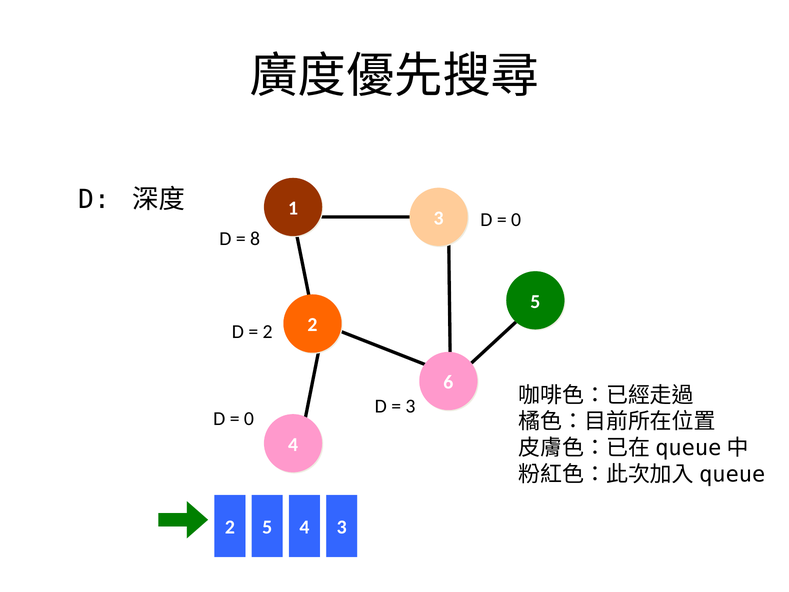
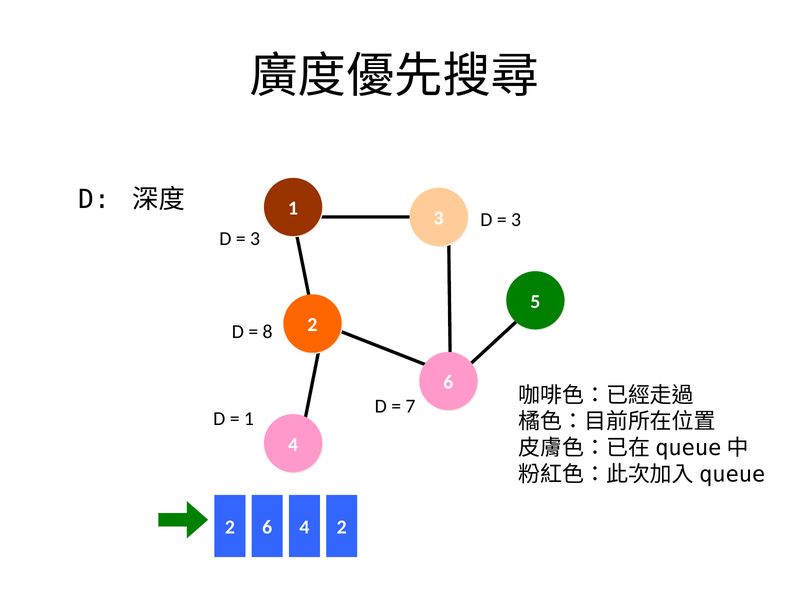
0 at (516, 220): 0 -> 3
8 at (255, 238): 8 -> 3
2 at (268, 332): 2 -> 8
3 at (410, 406): 3 -> 7
0 at (249, 419): 0 -> 1
2 5: 5 -> 6
4 3: 3 -> 2
